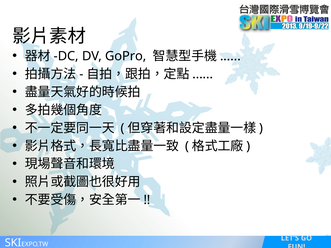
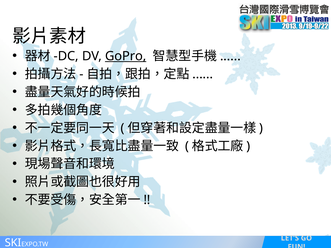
GoPro underline: none -> present
